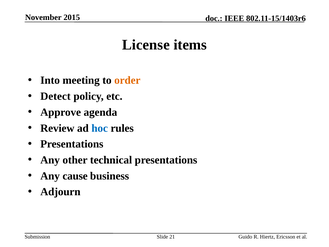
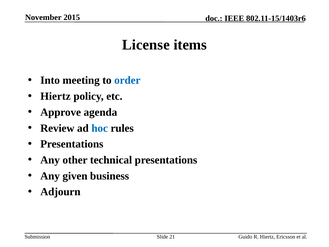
order colour: orange -> blue
Detect at (55, 96): Detect -> Hiertz
cause: cause -> given
